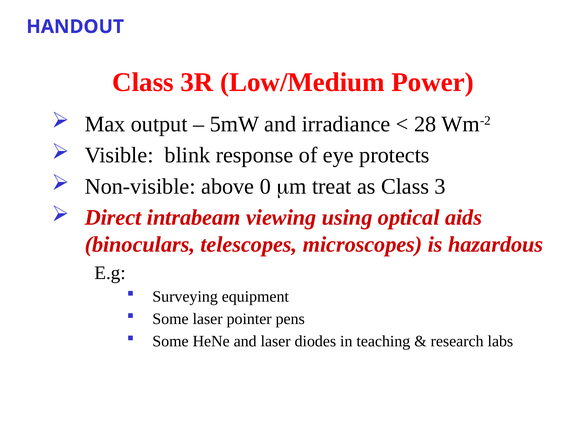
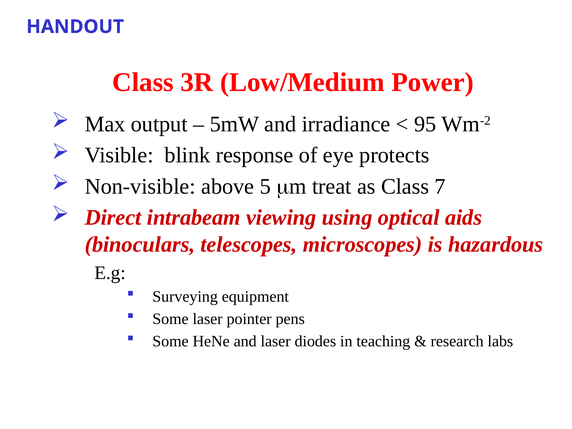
28: 28 -> 95
0: 0 -> 5
3: 3 -> 7
